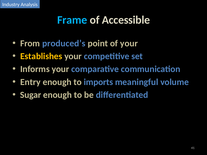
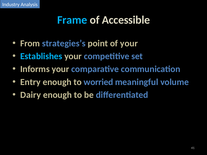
produced’s: produced’s -> strategies’s
Establishes colour: yellow -> light blue
imports: imports -> worried
Sugar: Sugar -> Dairy
